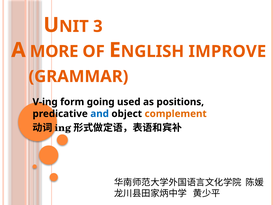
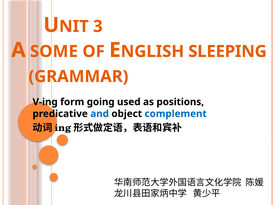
MORE: MORE -> SOME
IMPROVE: IMPROVE -> SLEEPING
complement colour: orange -> blue
